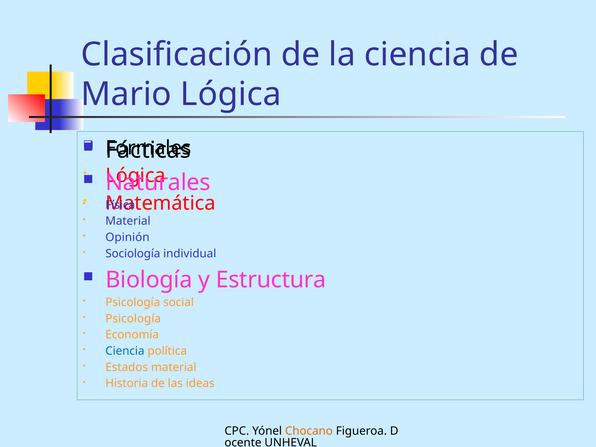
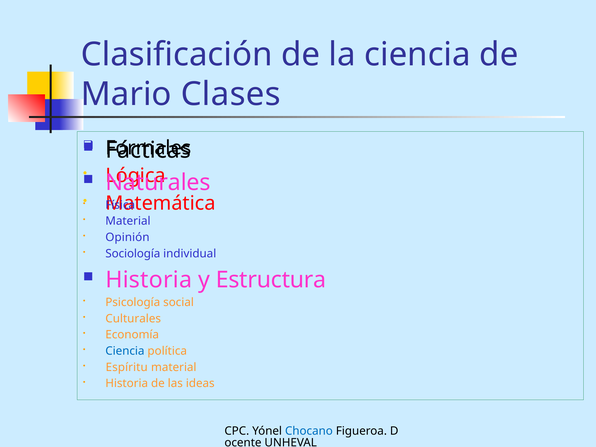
Mario Lógica: Lógica -> Clases
Biología at (149, 280): Biología -> Historia
Psicología at (133, 319): Psicología -> Culturales
Estados: Estados -> Espíritu
Chocano colour: orange -> blue
